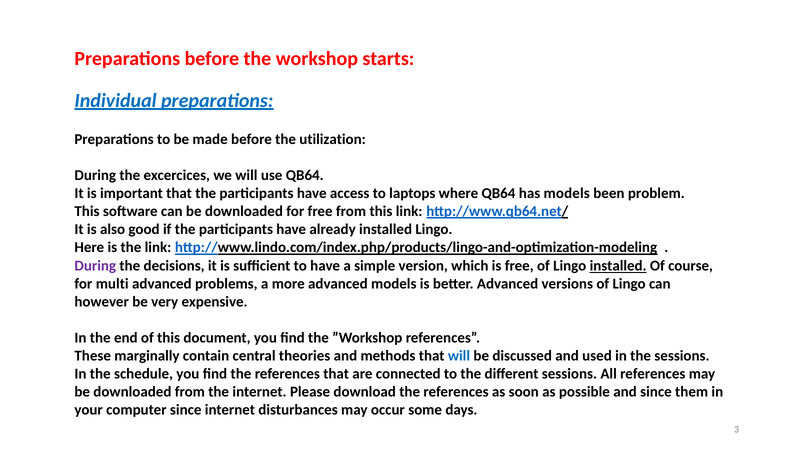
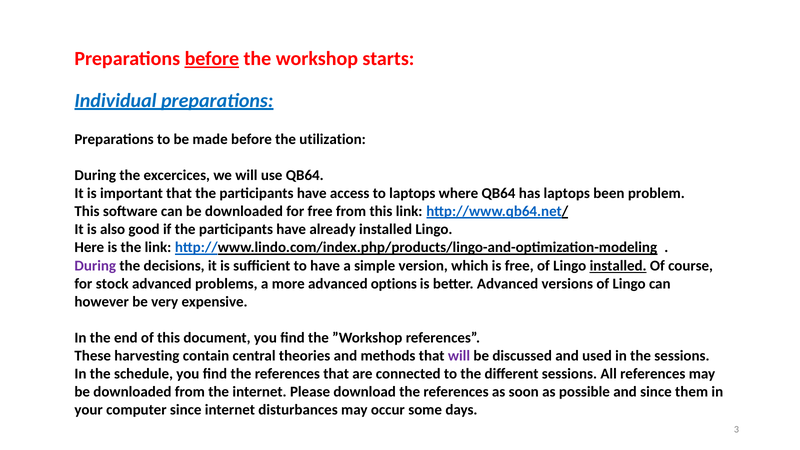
before at (212, 59) underline: none -> present
has models: models -> laptops
multi: multi -> stock
advanced models: models -> options
marginally: marginally -> harvesting
will at (459, 356) colour: blue -> purple
